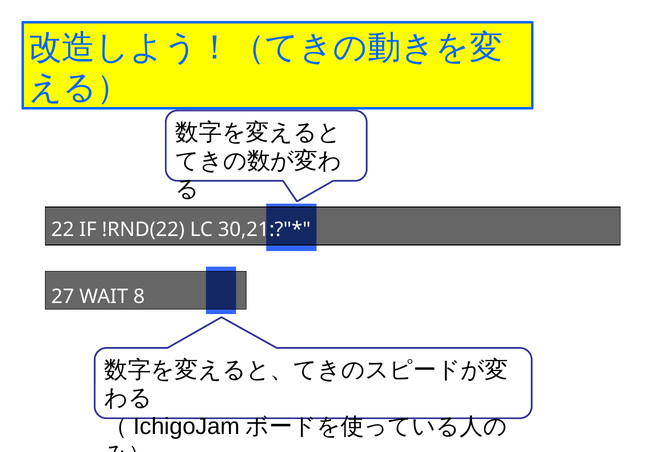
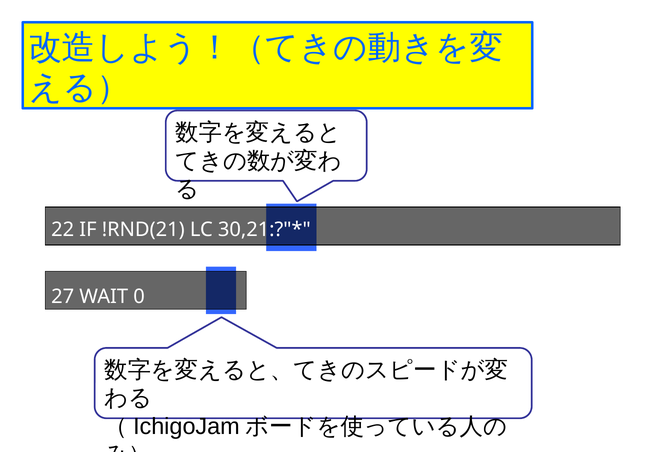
!RND(22: !RND(22 -> !RND(21
8: 8 -> 0
